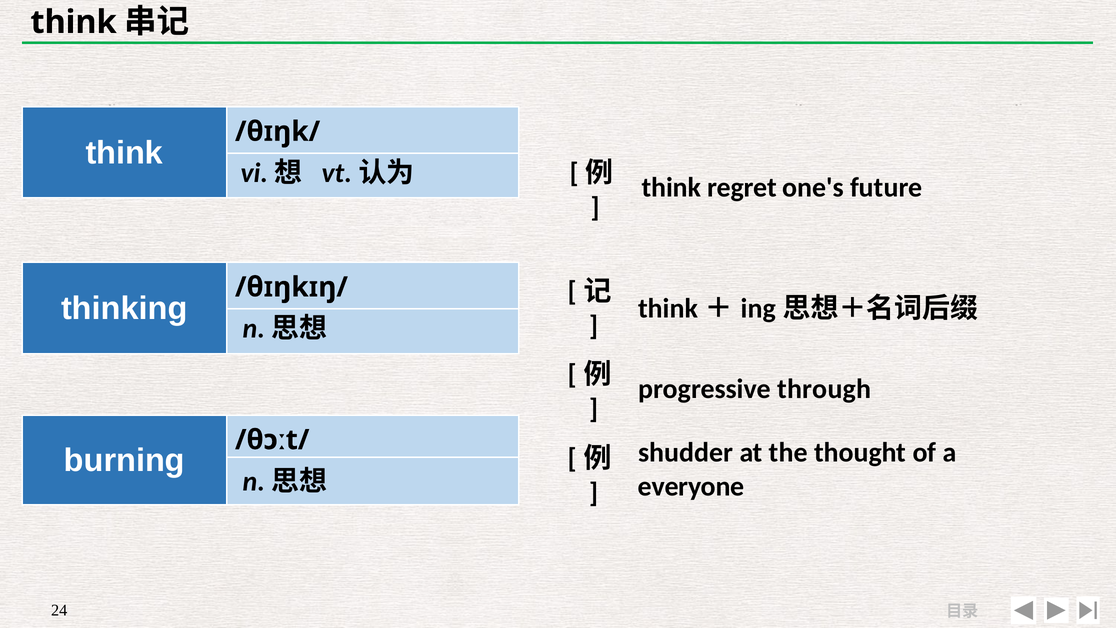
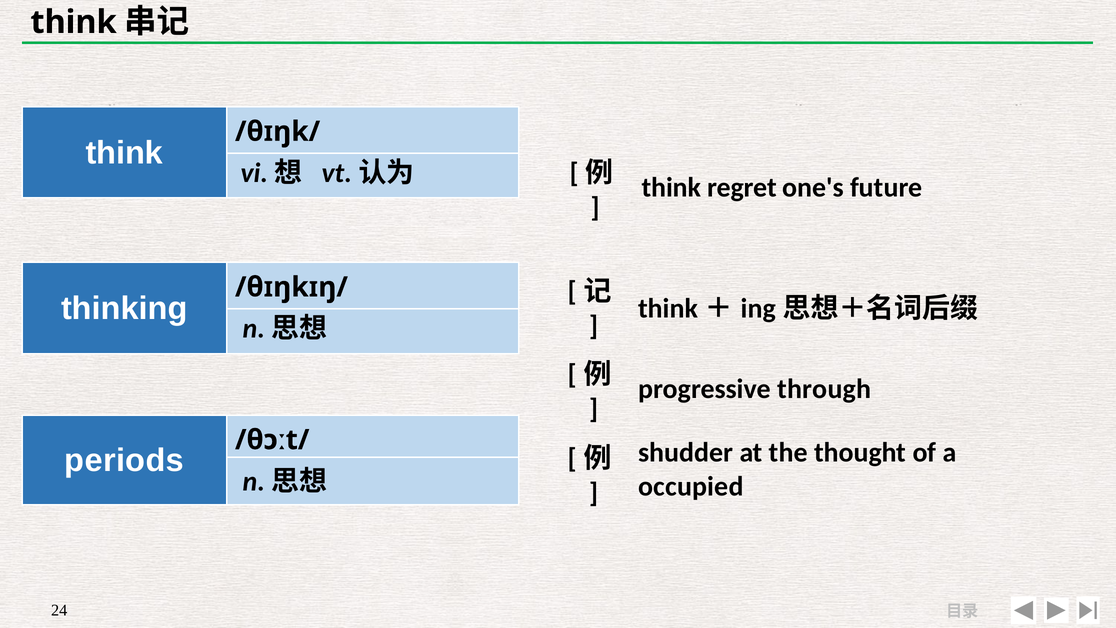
burning: burning -> periods
everyone: everyone -> occupied
